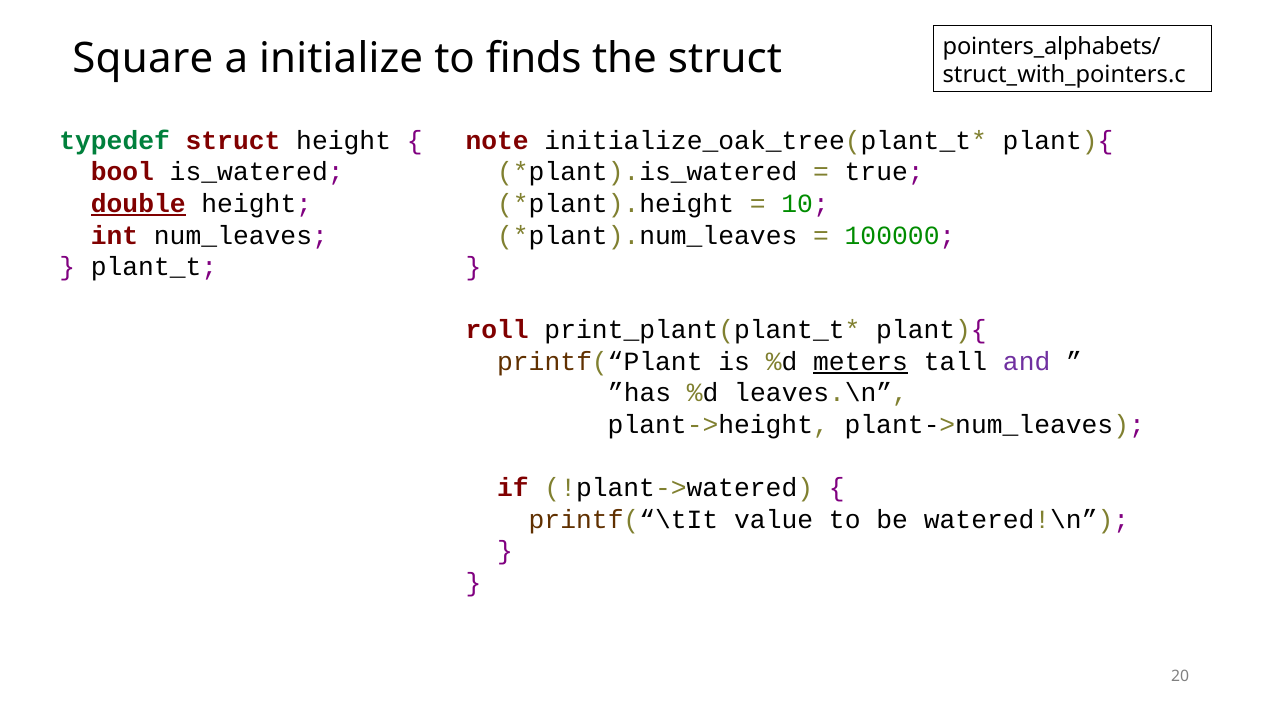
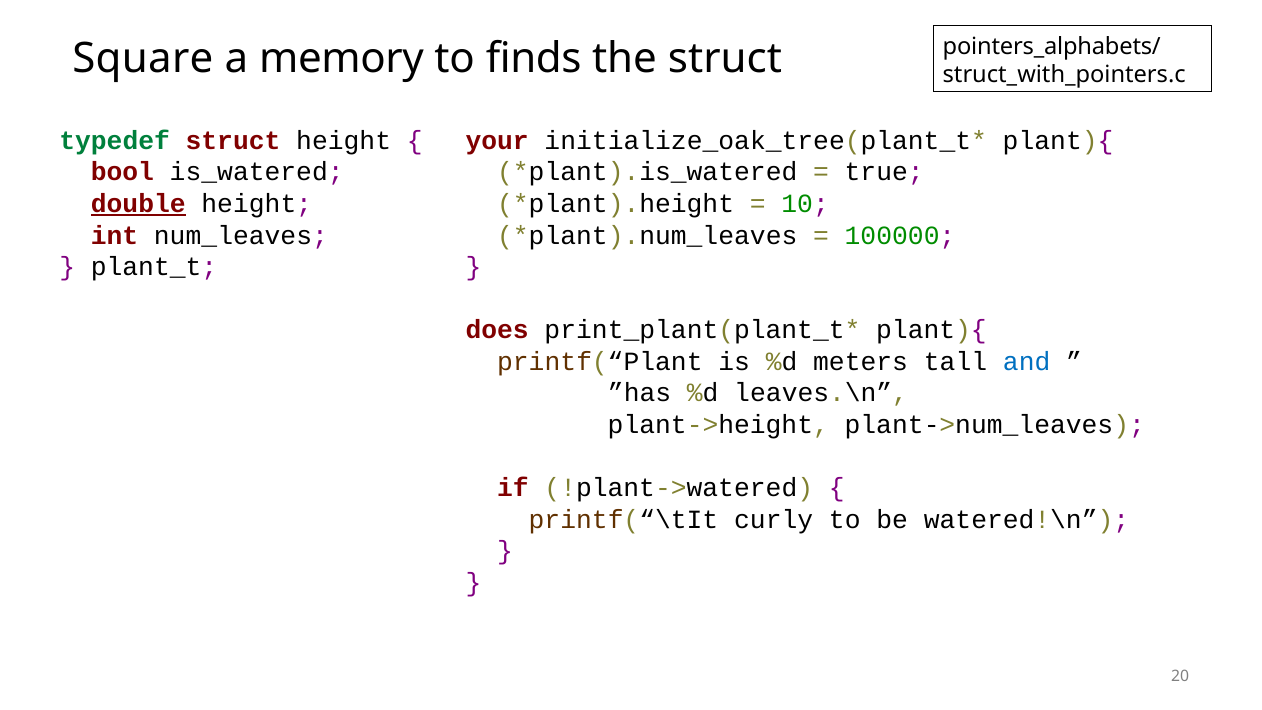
initialize: initialize -> memory
note: note -> your
roll: roll -> does
meters underline: present -> none
and colour: purple -> blue
value: value -> curly
